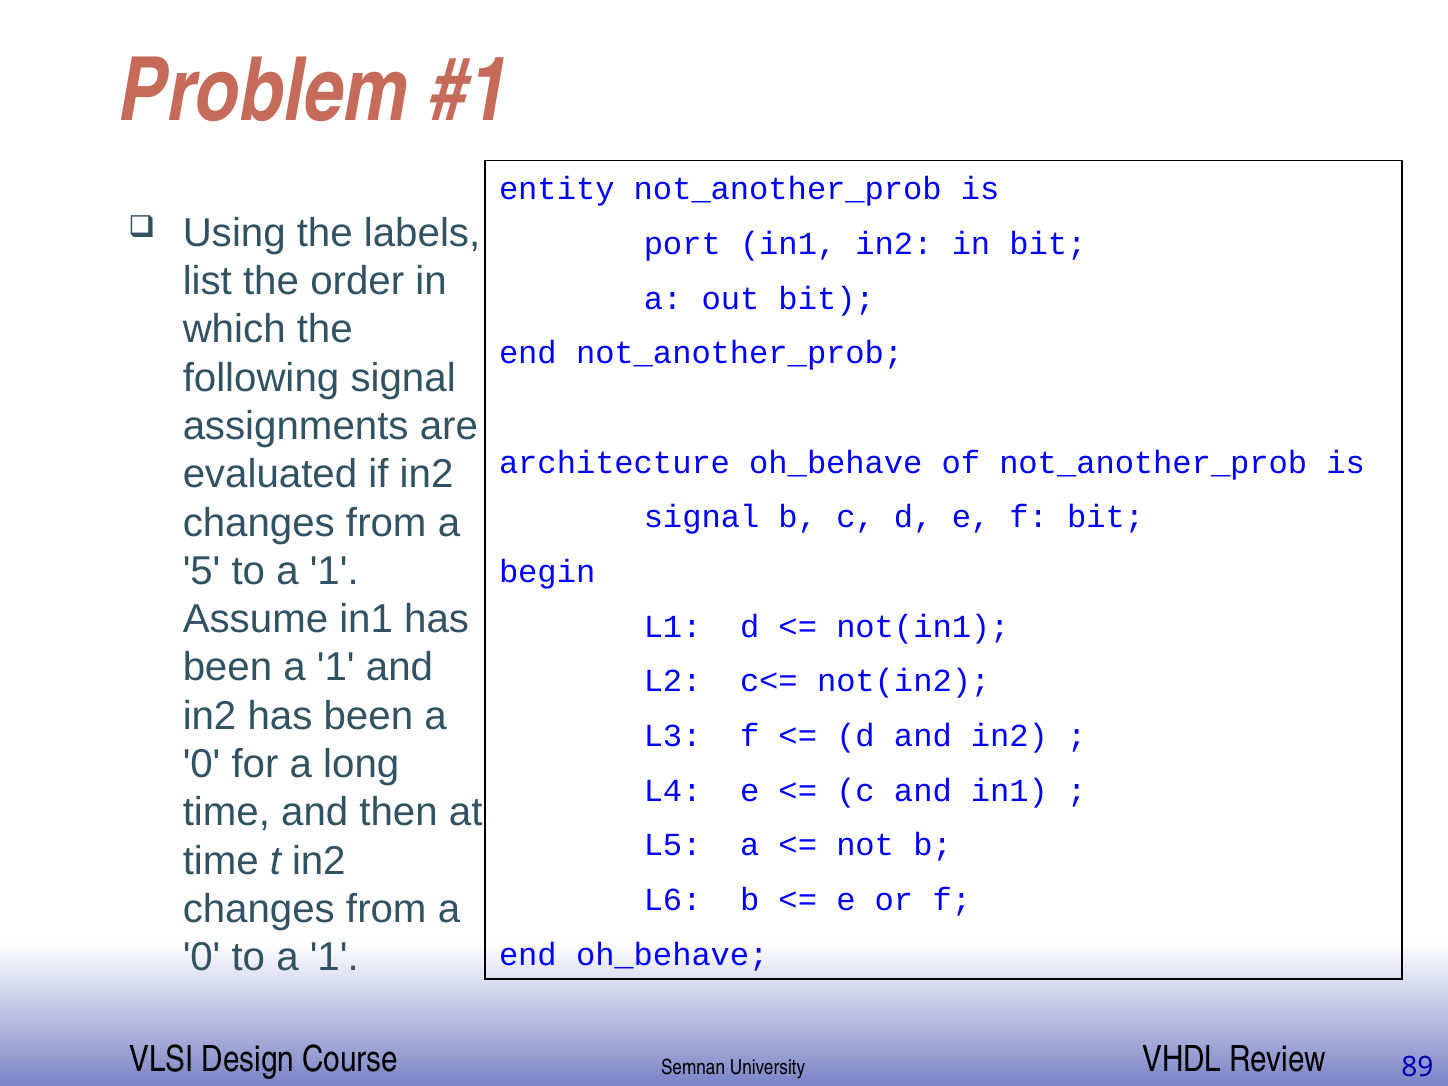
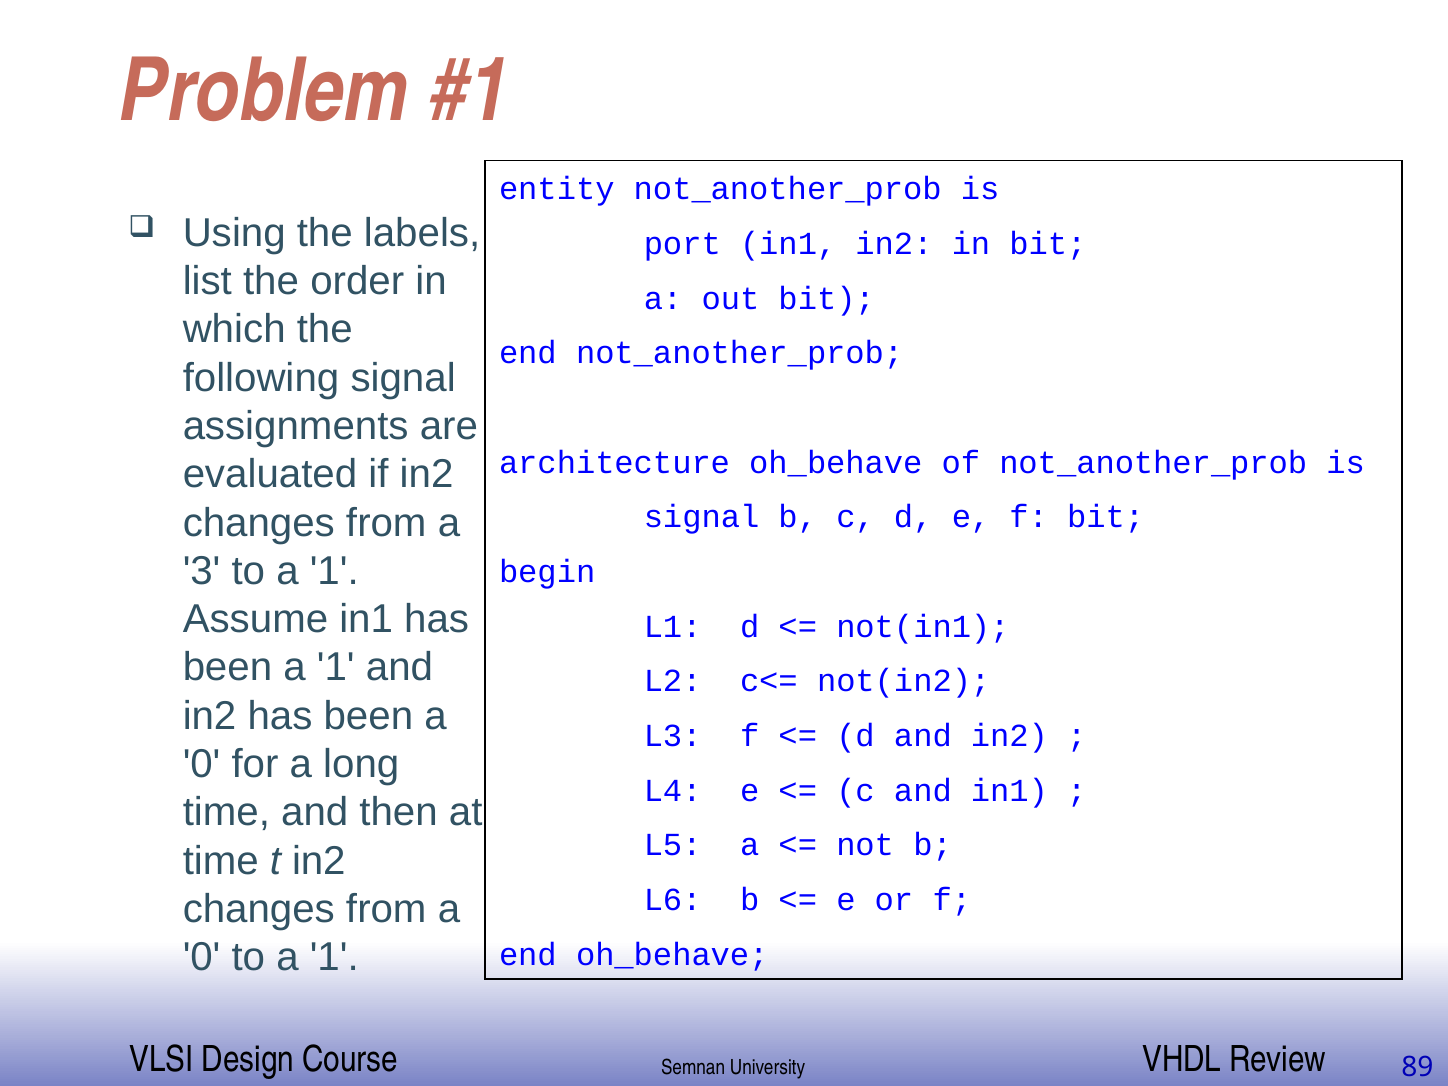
5: 5 -> 3
